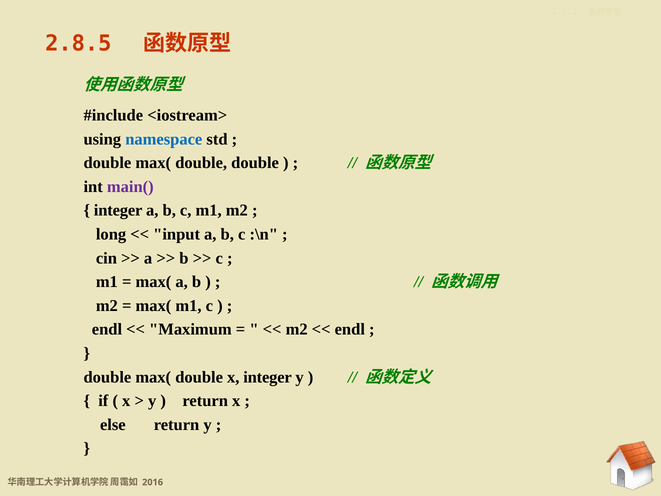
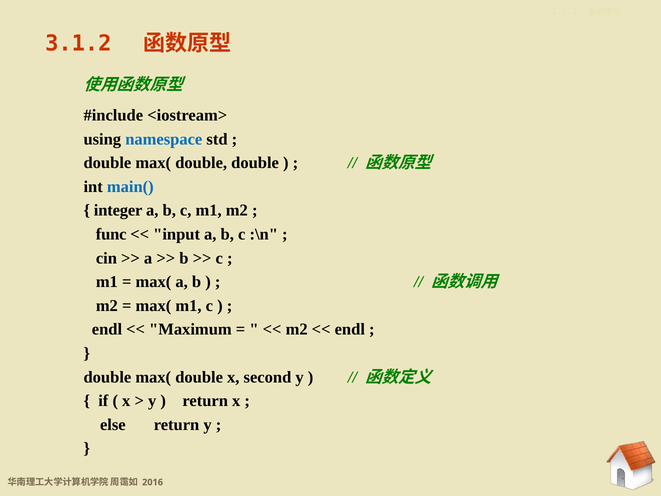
2.8.5: 2.8.5 -> 3.1.2
main( colour: purple -> blue
long: long -> func
x integer: integer -> second
